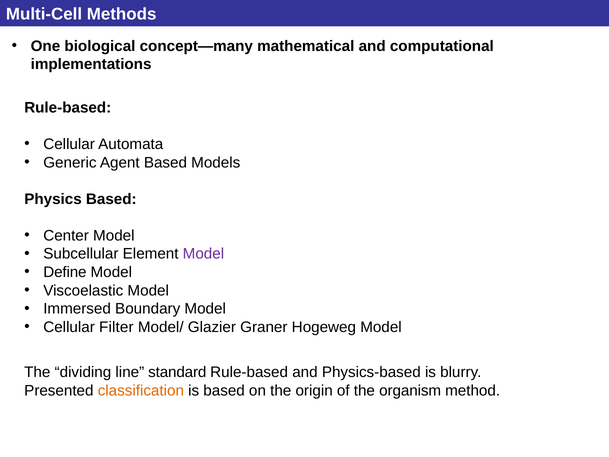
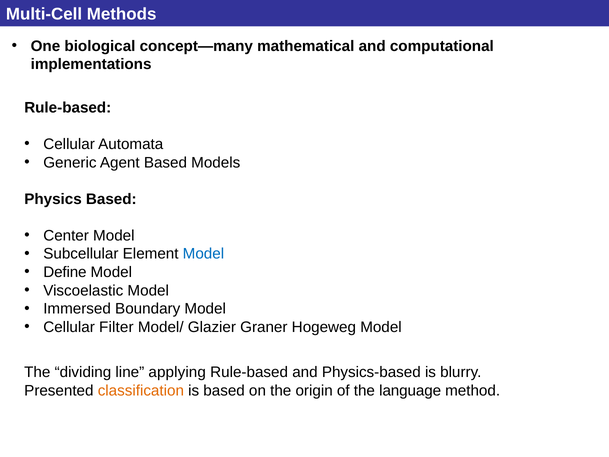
Model at (203, 254) colour: purple -> blue
standard: standard -> applying
organism: organism -> language
